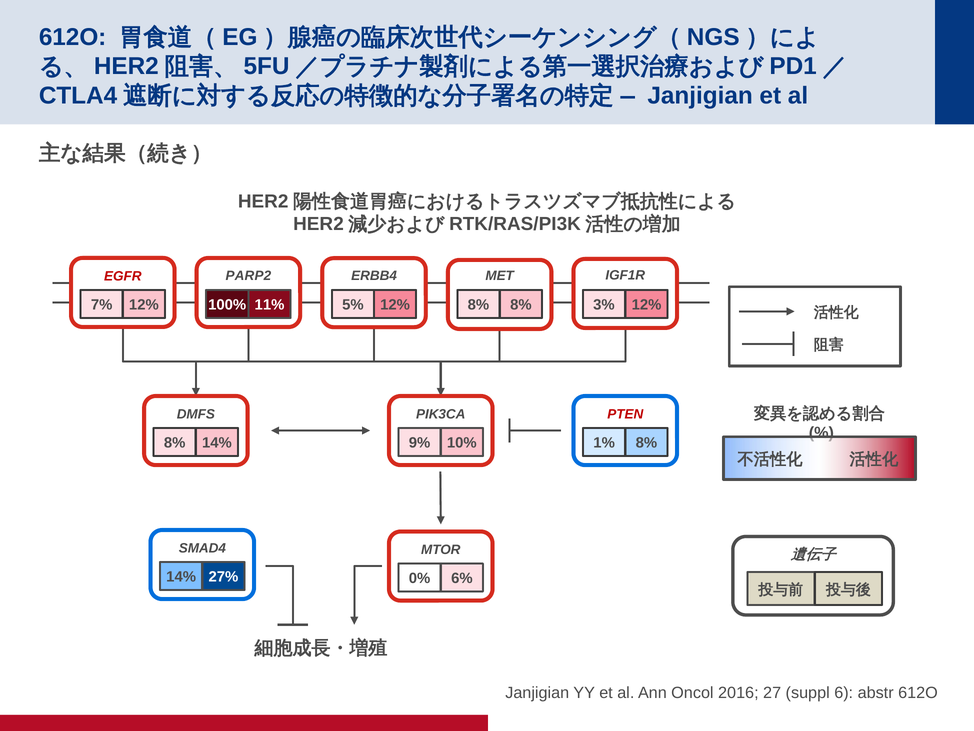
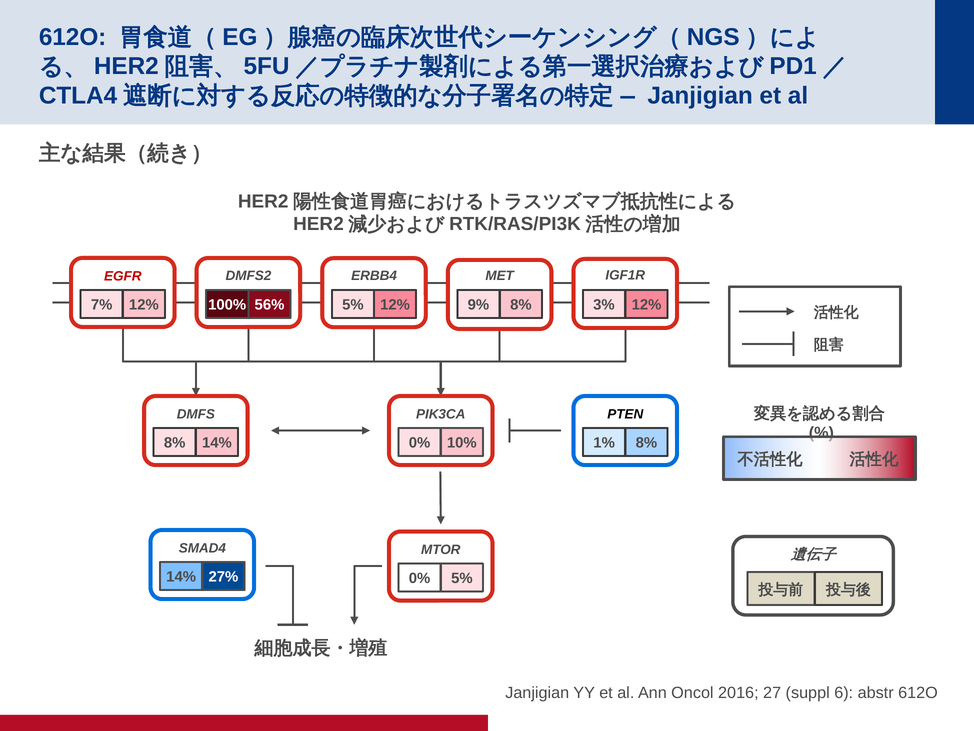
PARP2: PARP2 -> DMFS2
11%: 11% -> 56%
8% at (478, 305): 8% -> 9%
PTEN colour: red -> black
9% at (420, 442): 9% -> 0%
0% 6%: 6% -> 5%
